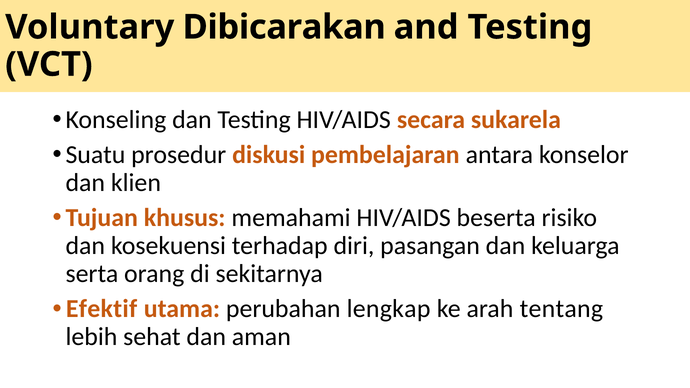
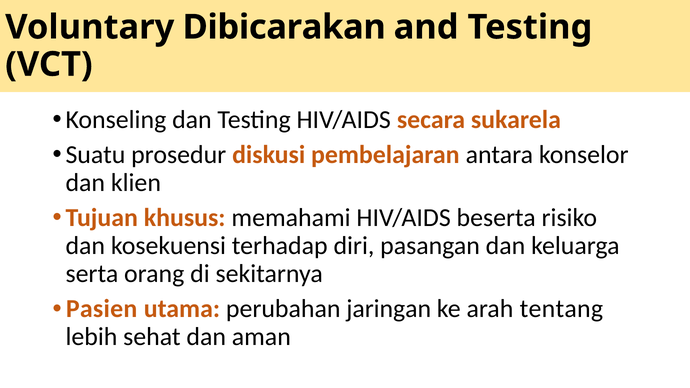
Efektif: Efektif -> Pasien
lengkap: lengkap -> jaringan
